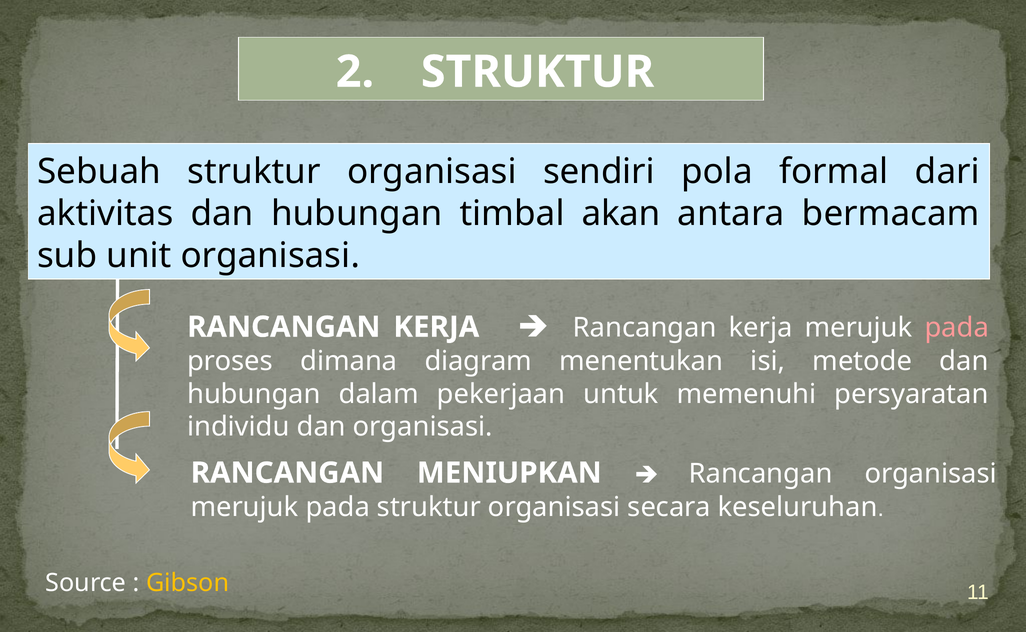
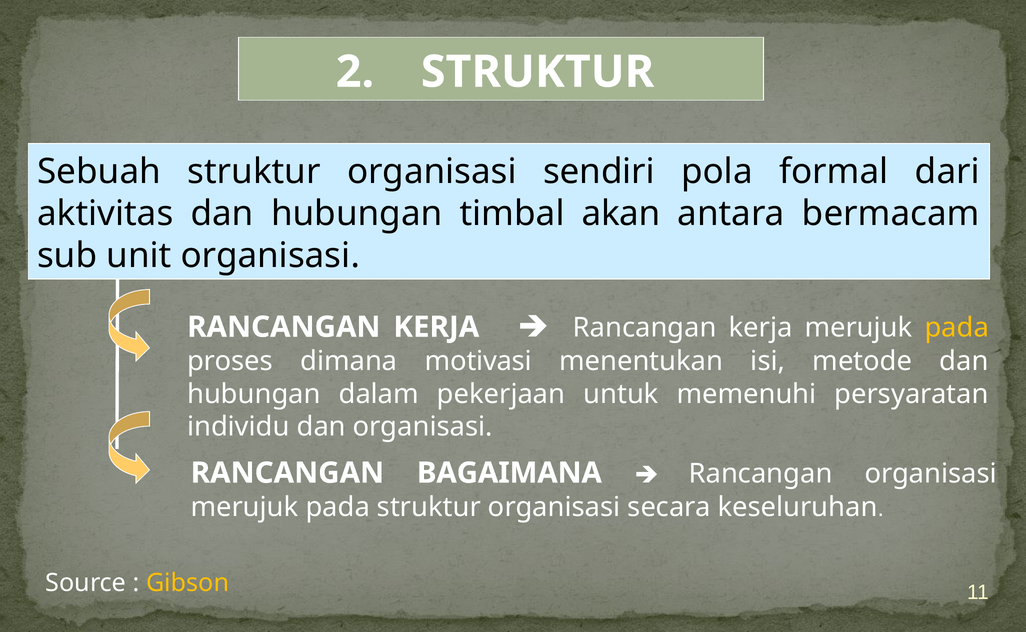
pada at (957, 327) colour: pink -> yellow
diagram: diagram -> motivasi
MENIUPKAN: MENIUPKAN -> BAGAIMANA
